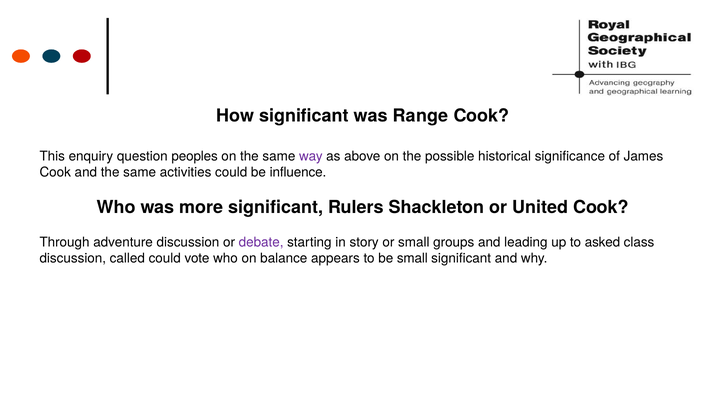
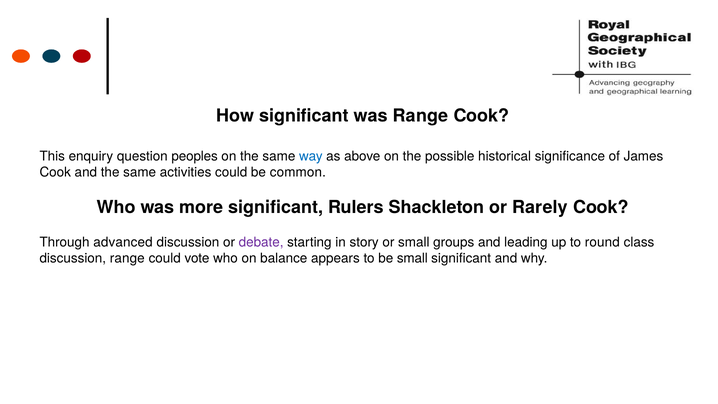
way colour: purple -> blue
influence: influence -> common
United: United -> Rarely
adventure: adventure -> advanced
asked: asked -> round
discussion called: called -> range
